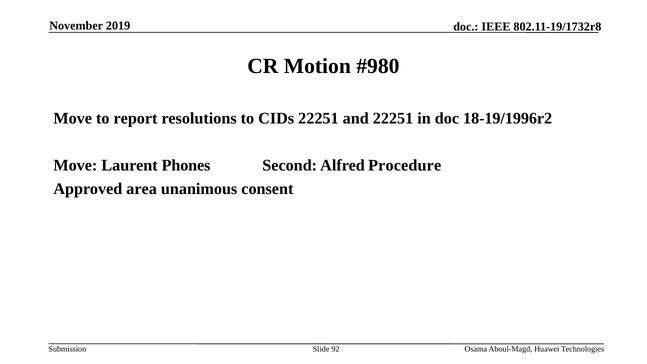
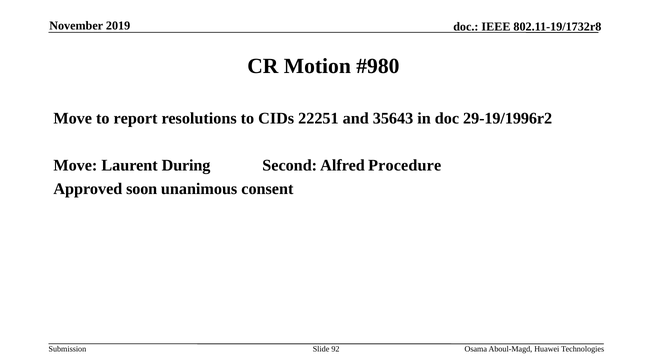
and 22251: 22251 -> 35643
18-19/1996r2: 18-19/1996r2 -> 29-19/1996r2
Phones: Phones -> During
area: area -> soon
